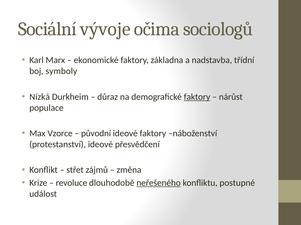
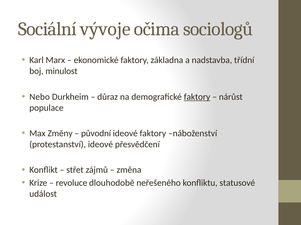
symboly: symboly -> minulost
Nízká: Nízká -> Nebo
Vzorce: Vzorce -> Změny
neřešeného underline: present -> none
postupné: postupné -> statusové
